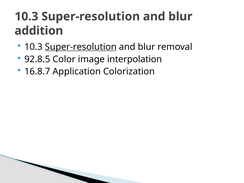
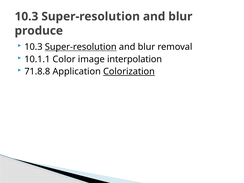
addition: addition -> produce
92.8.5: 92.8.5 -> 10.1.1
16.8.7: 16.8.7 -> 71.8.8
Colorization underline: none -> present
